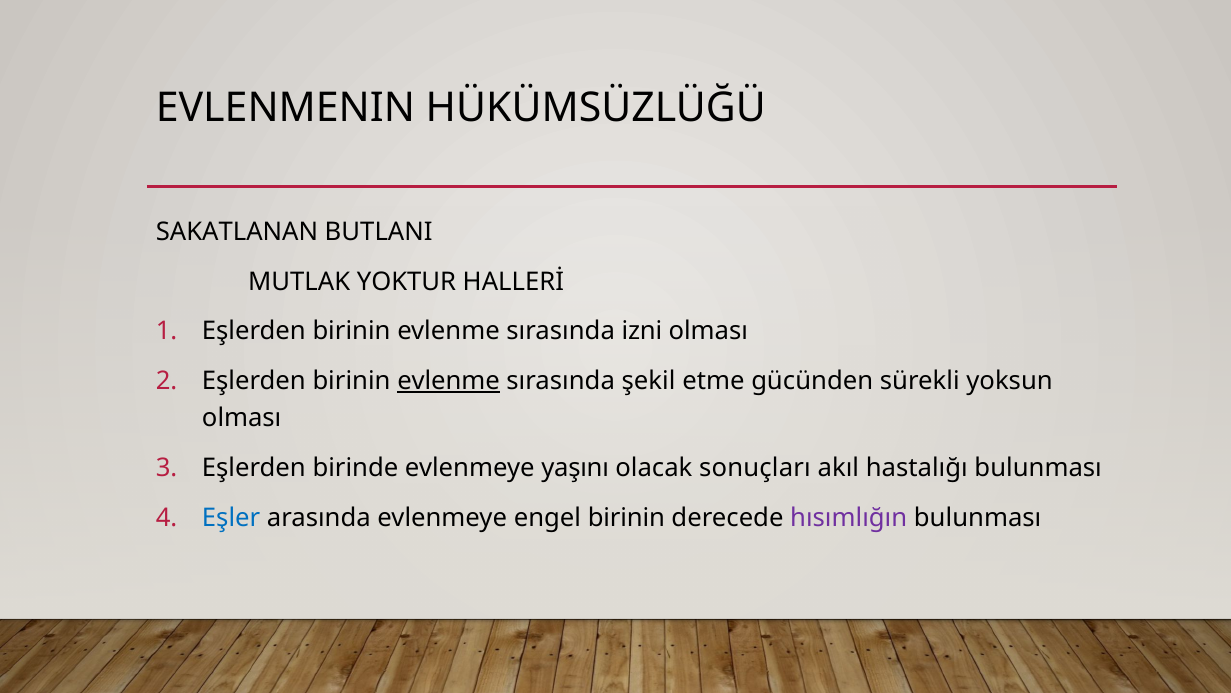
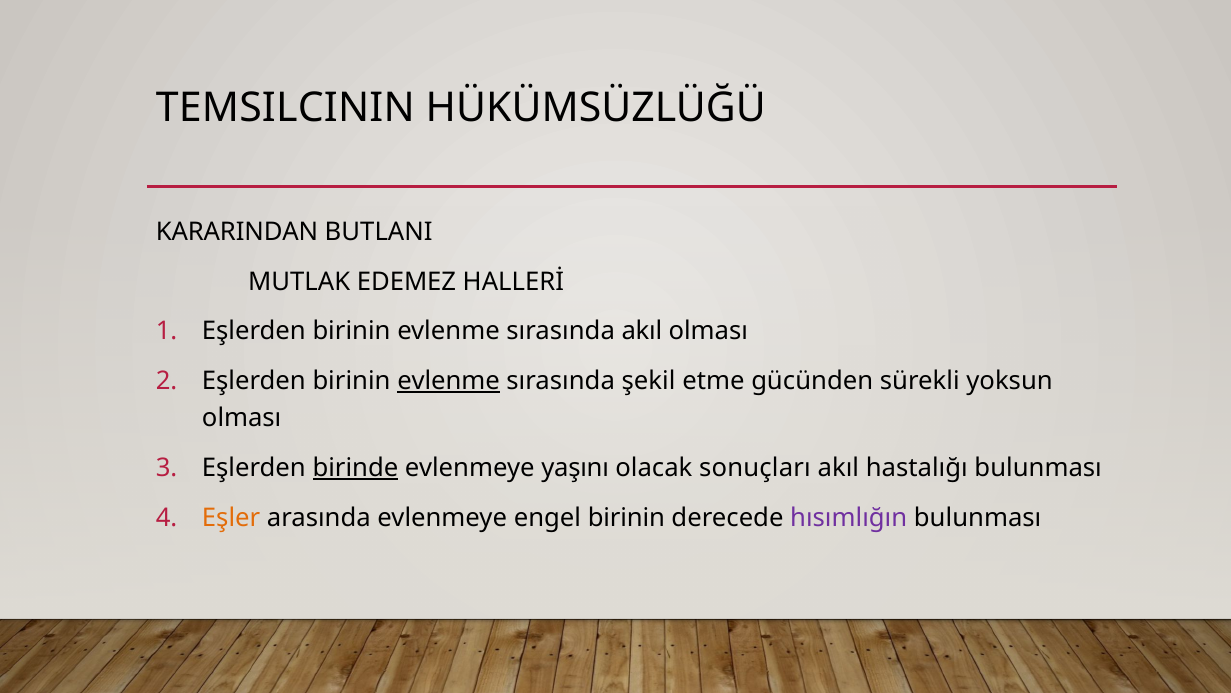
EVLENMENIN: EVLENMENIN -> TEMSILCININ
SAKATLANAN: SAKATLANAN -> KARARINDAN
YOKTUR: YOKTUR -> EDEMEZ
sırasında izni: izni -> akıl
birinde underline: none -> present
Eşler colour: blue -> orange
